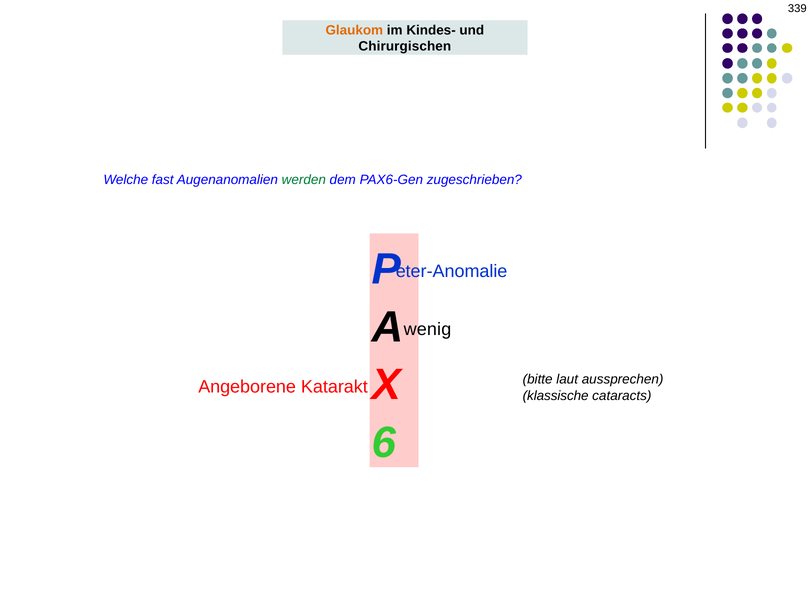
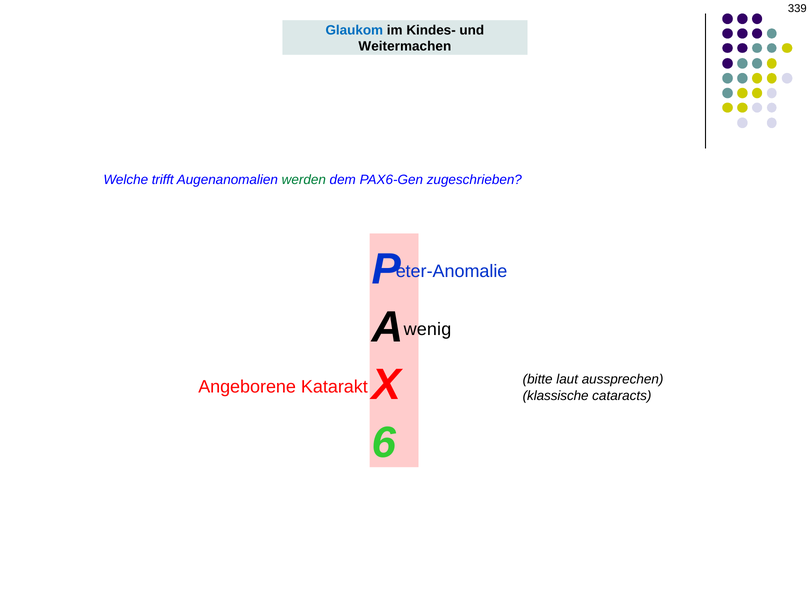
Glaukom colour: orange -> blue
Chirurgischen: Chirurgischen -> Weitermachen
fast: fast -> trifft
